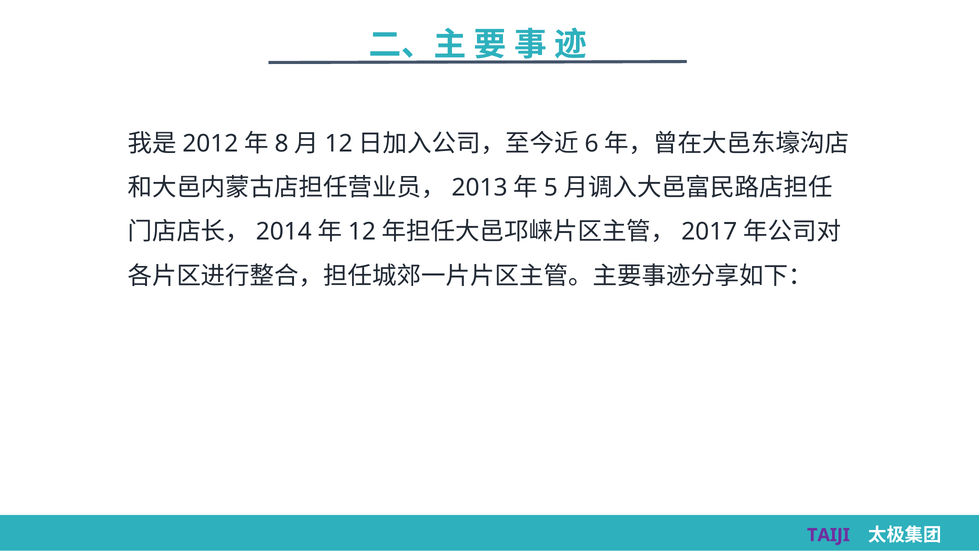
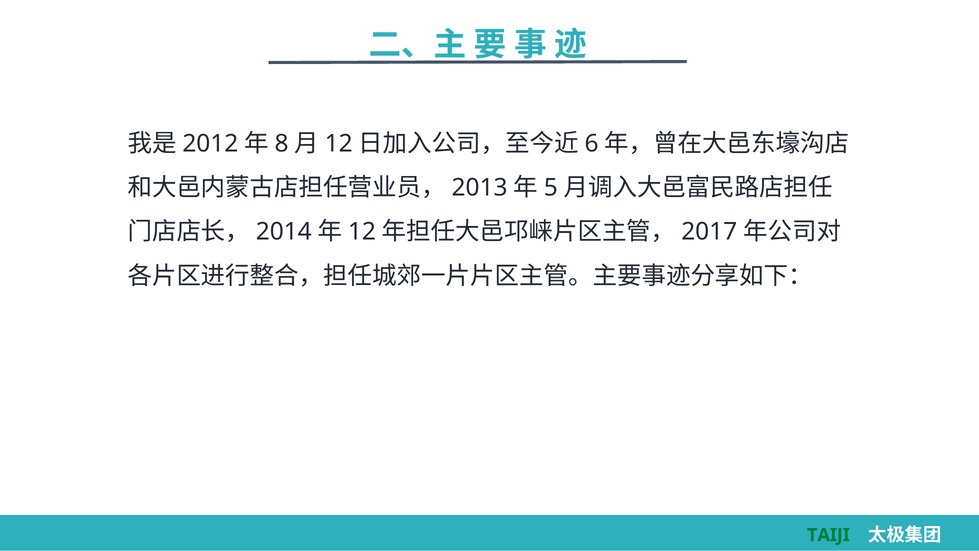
TAIJI colour: purple -> green
